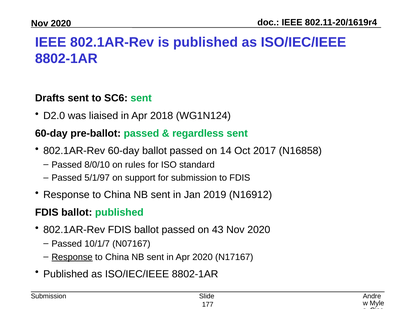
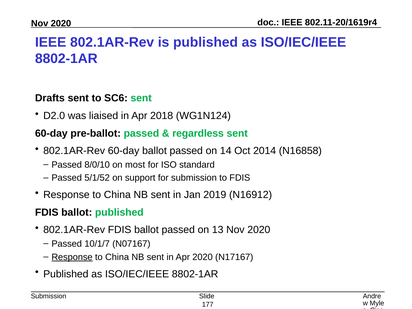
2017: 2017 -> 2014
rules: rules -> most
5/1/97: 5/1/97 -> 5/1/52
43: 43 -> 13
